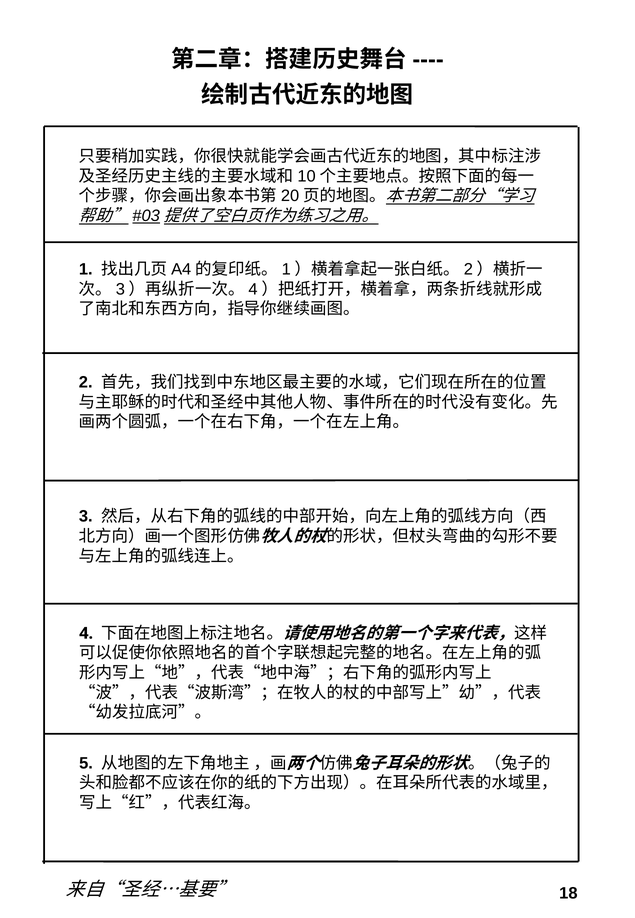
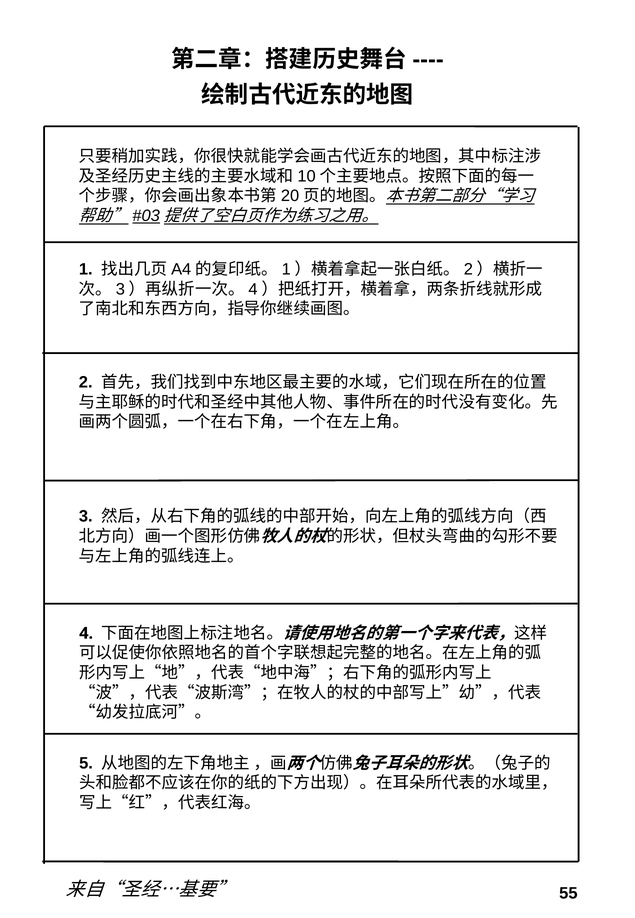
18: 18 -> 55
